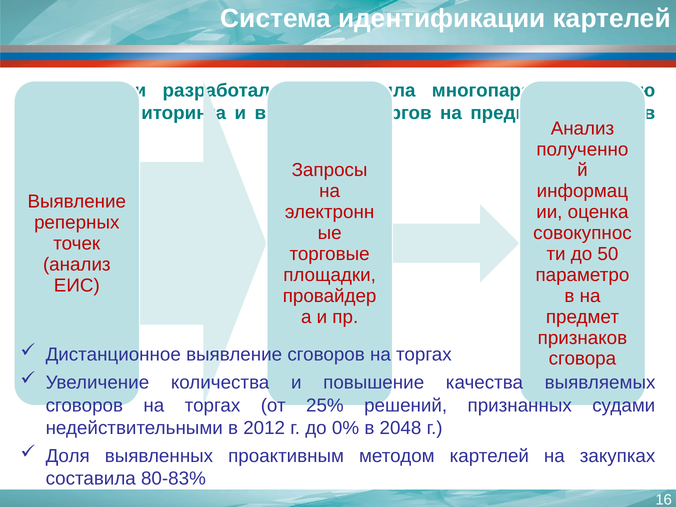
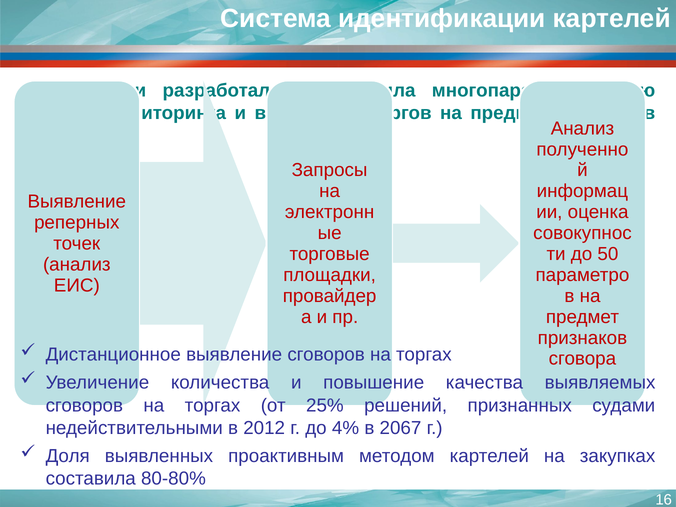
0%: 0% -> 4%
2048: 2048 -> 2067
80-83%: 80-83% -> 80-80%
